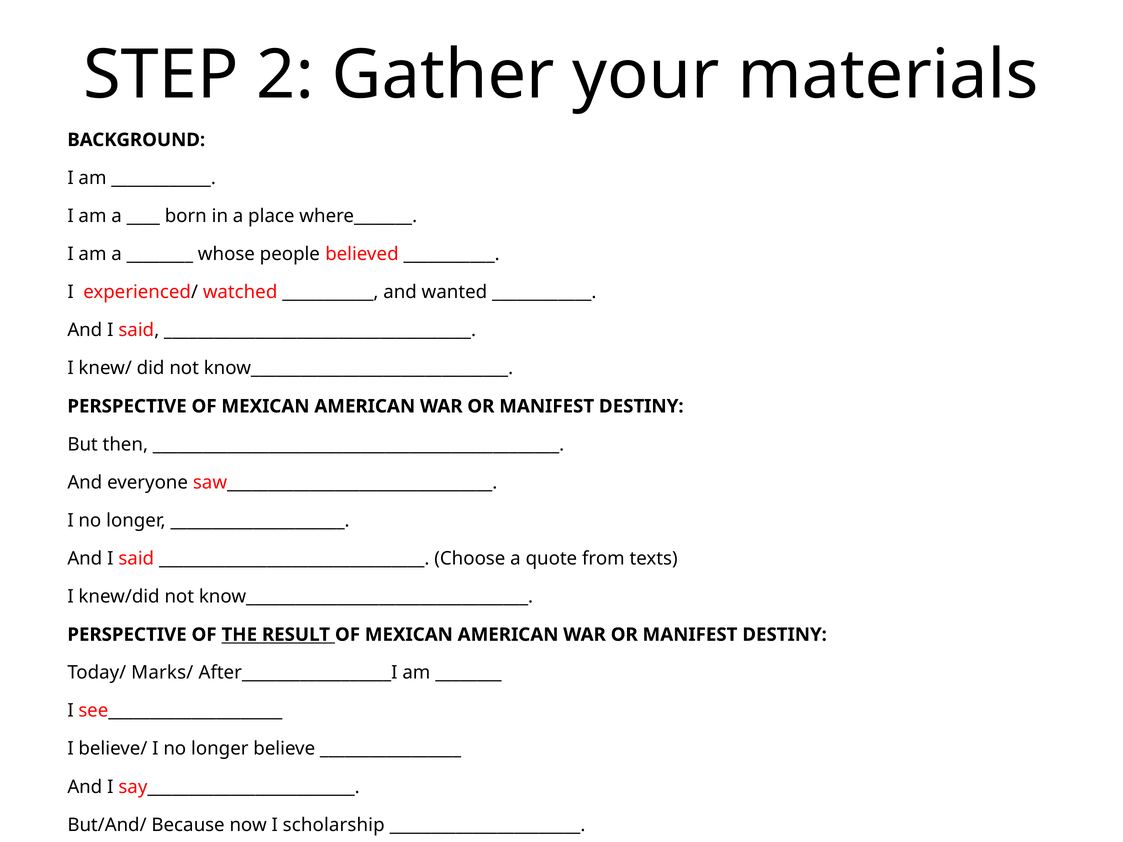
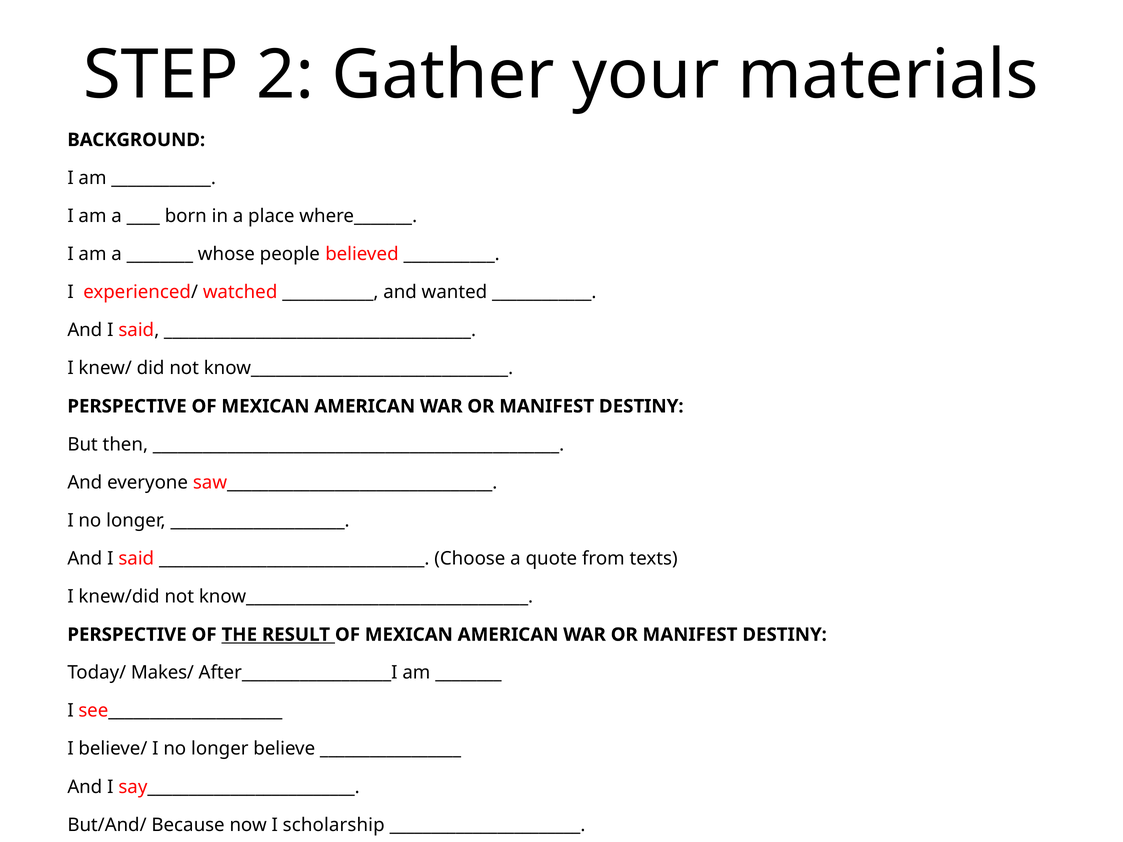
Marks/: Marks/ -> Makes/
